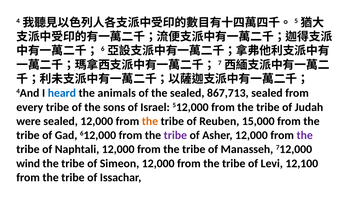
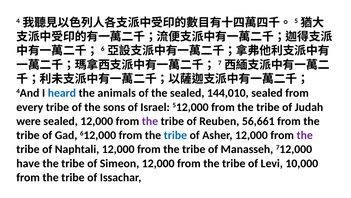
867,713: 867,713 -> 144,010
the at (150, 121) colour: orange -> purple
15,000: 15,000 -> 56,661
tribe at (175, 135) colour: purple -> blue
wind: wind -> have
12,100: 12,100 -> 10,000
